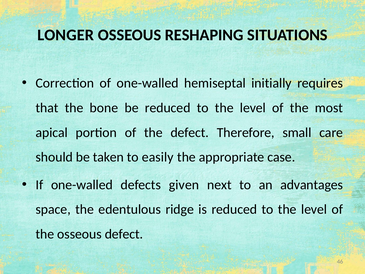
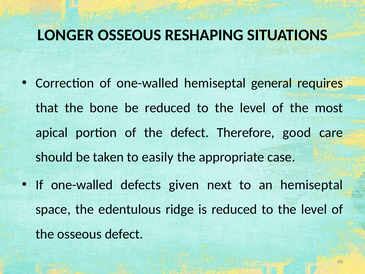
initially: initially -> general
small: small -> good
an advantages: advantages -> hemiseptal
